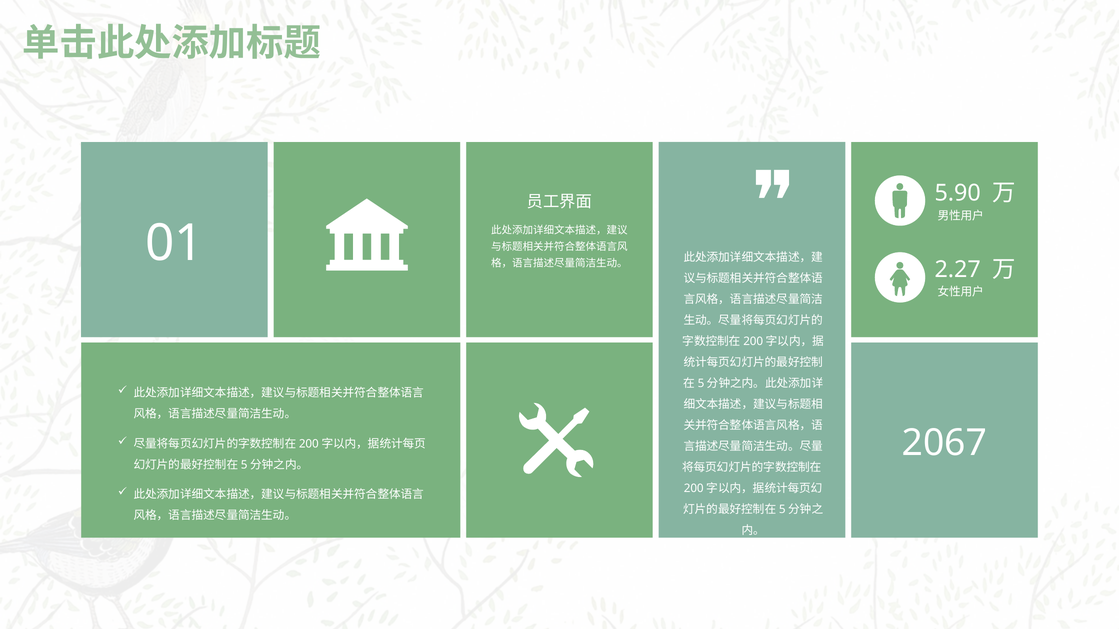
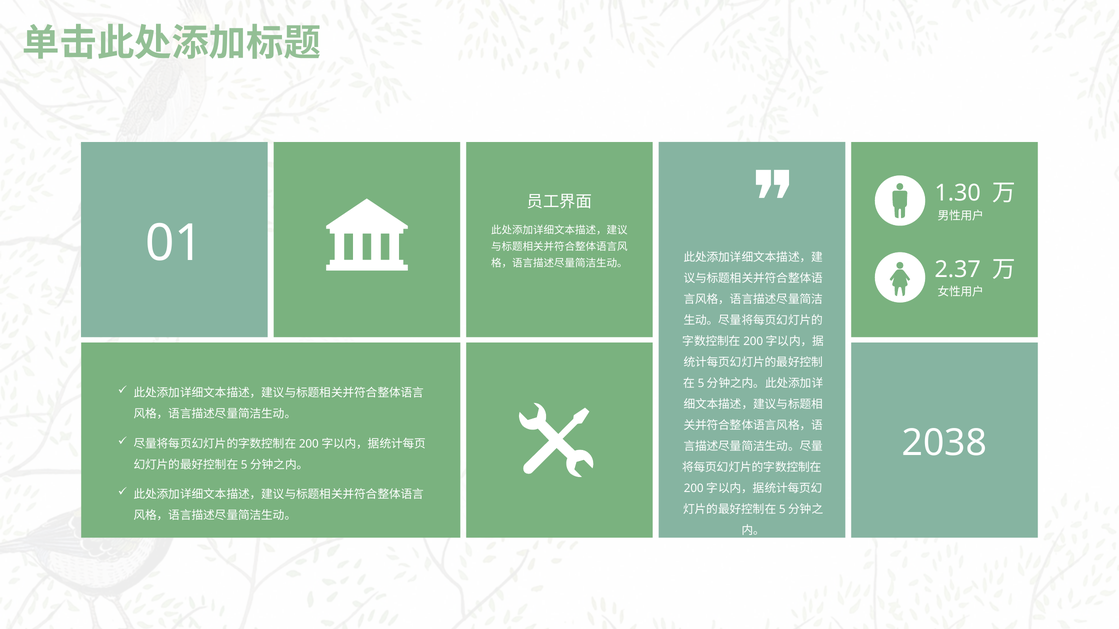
5.90: 5.90 -> 1.30
2.27: 2.27 -> 2.37
2067: 2067 -> 2038
